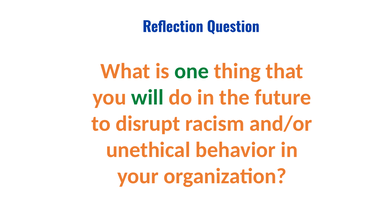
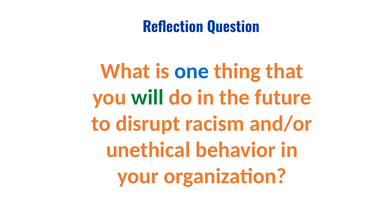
one colour: green -> blue
